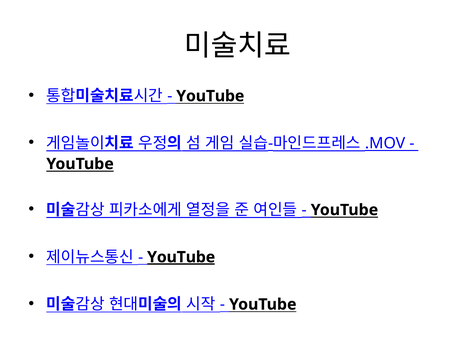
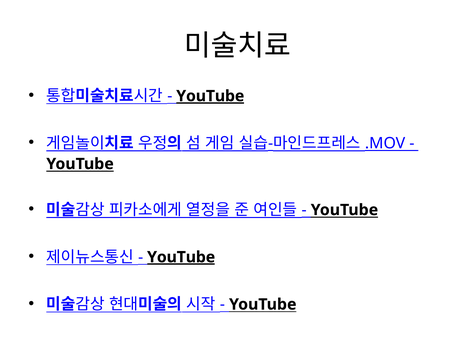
YouTube at (210, 96) underline: none -> present
